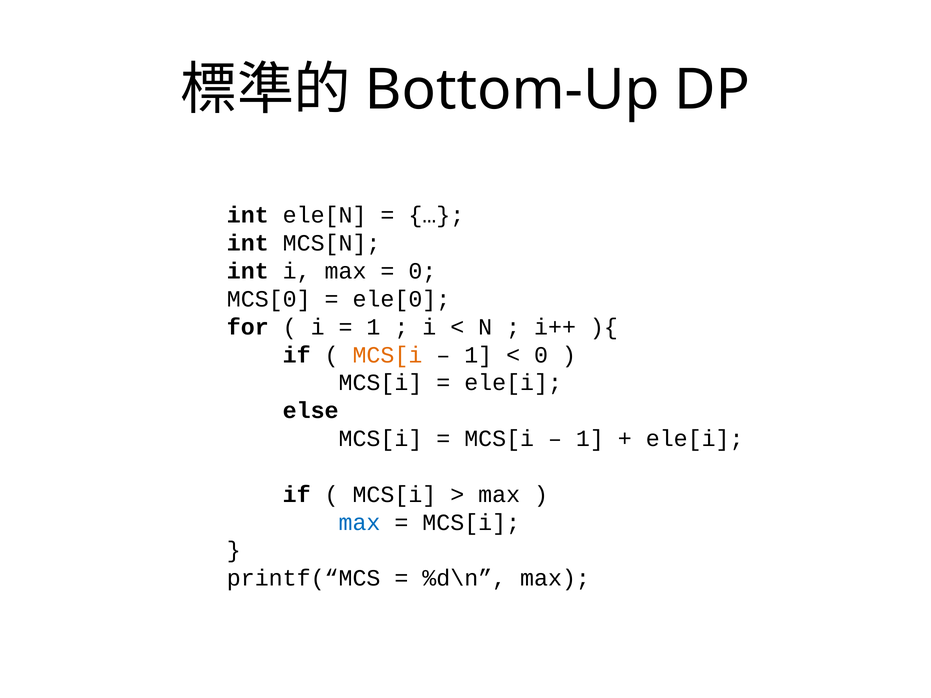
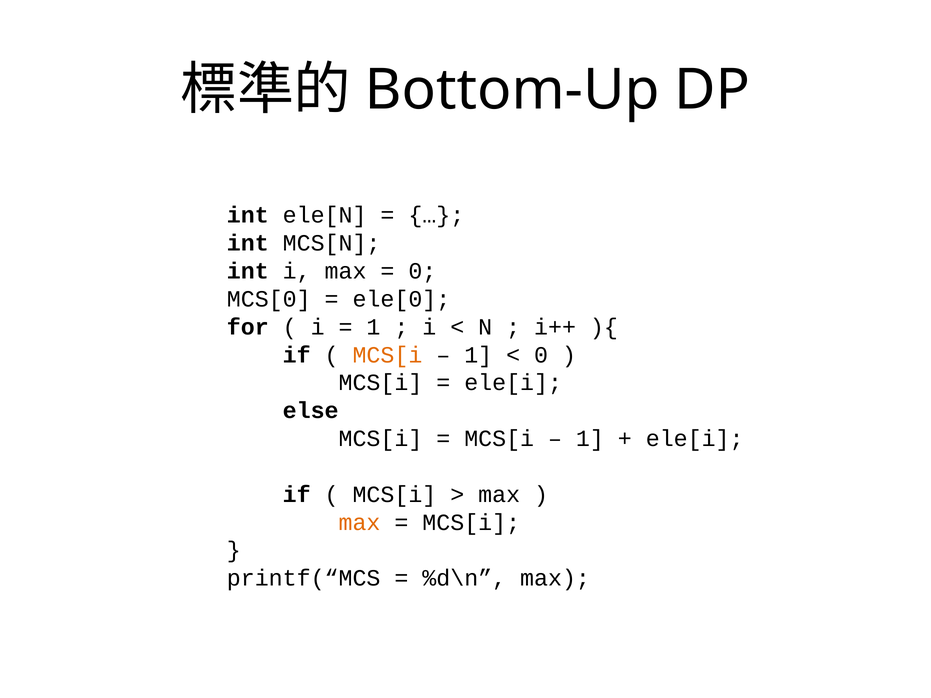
max at (360, 523) colour: blue -> orange
